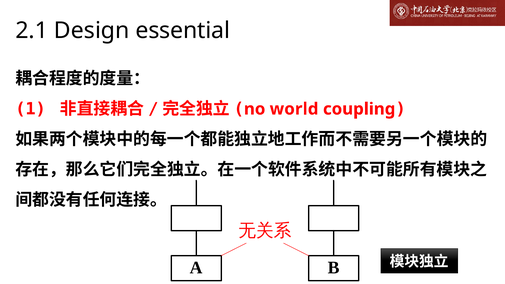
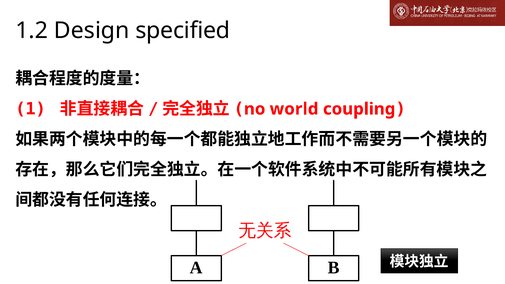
2.1: 2.1 -> 1.2
essential: essential -> specified
